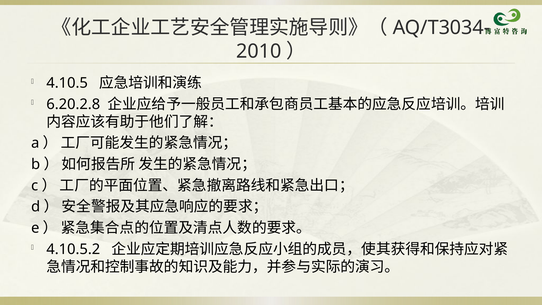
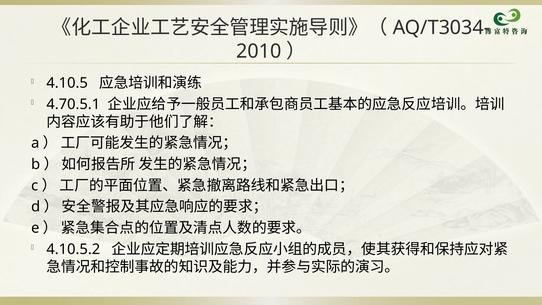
6.20.2.8: 6.20.2.8 -> 4.70.5.1
